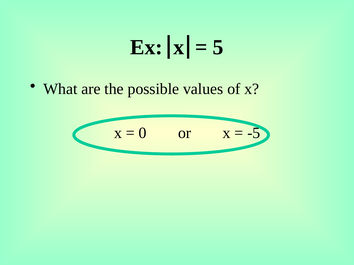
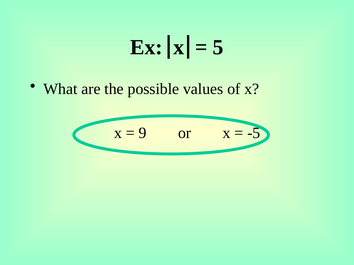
0: 0 -> 9
